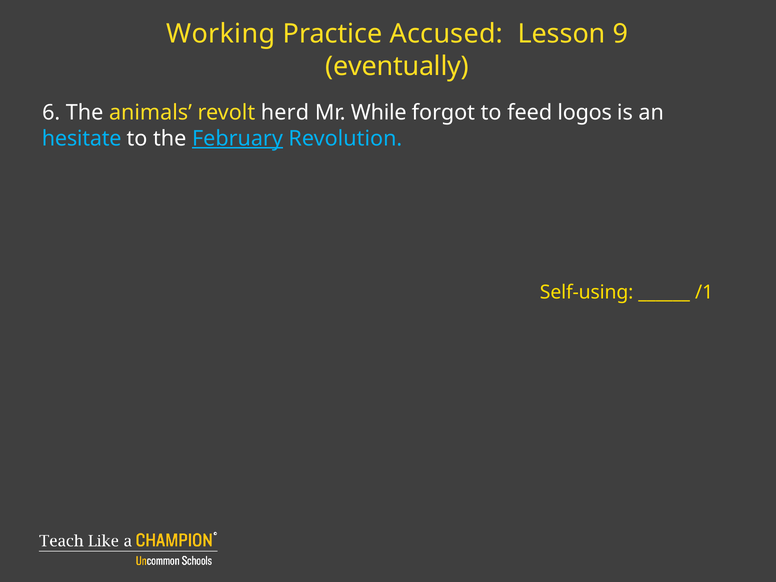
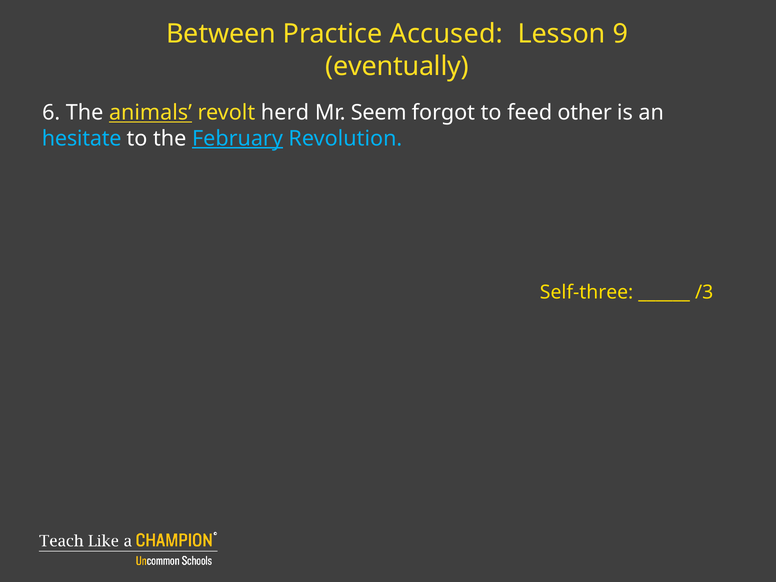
Working: Working -> Between
animals underline: none -> present
While: While -> Seem
logos: logos -> other
Self-using: Self-using -> Self-three
/1: /1 -> /3
